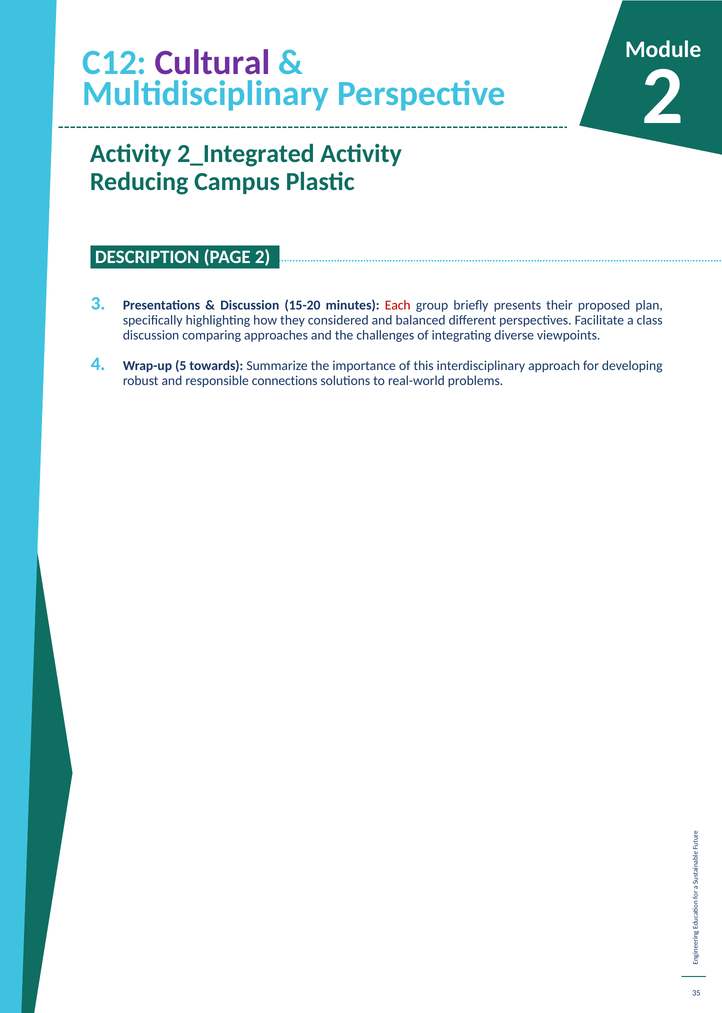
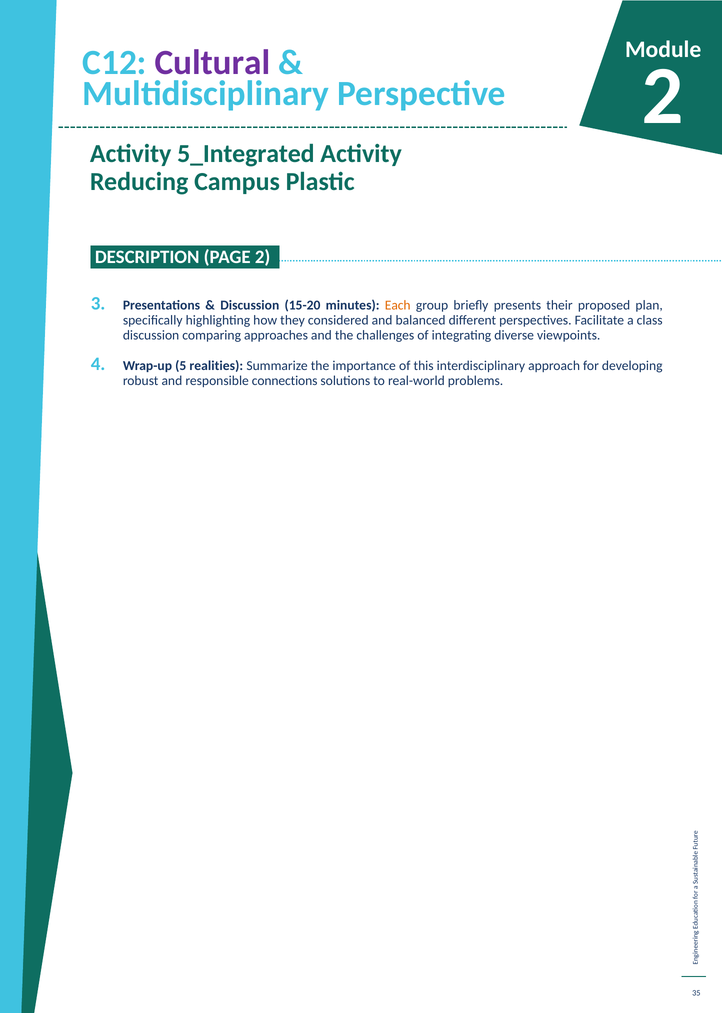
2_Integrated: 2_Integrated -> 5_Integrated
Each colour: red -> orange
towards: towards -> realities
